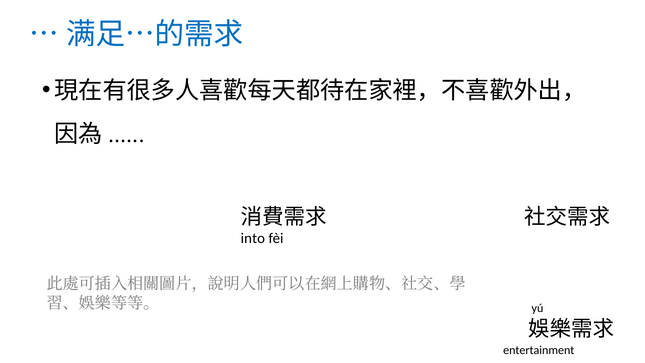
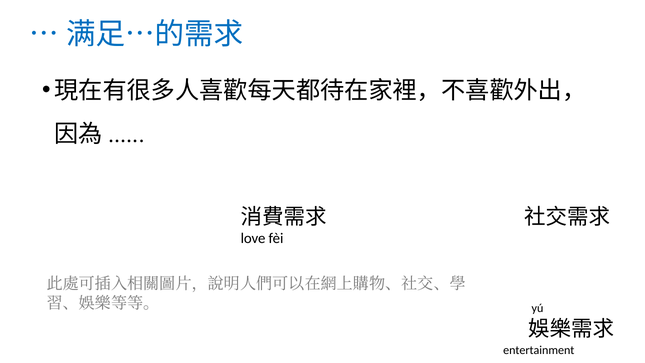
into: into -> love
